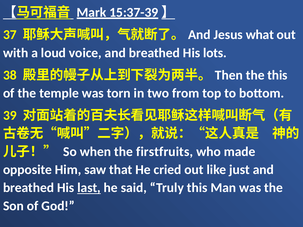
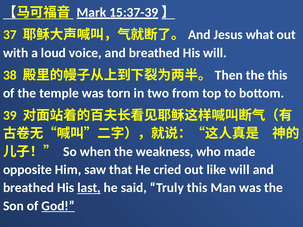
His lots: lots -> will
firstfruits: firstfruits -> weakness
like just: just -> will
God underline: none -> present
